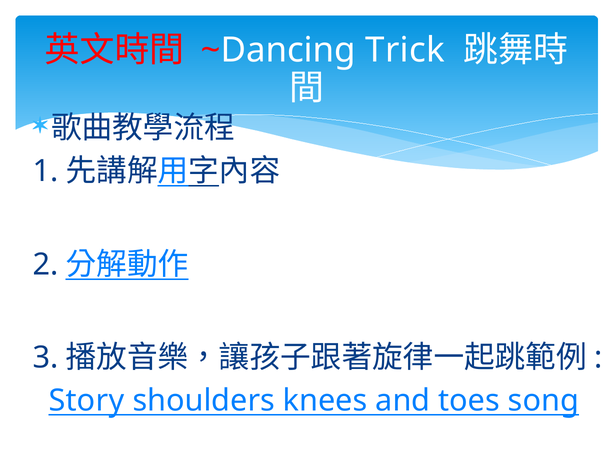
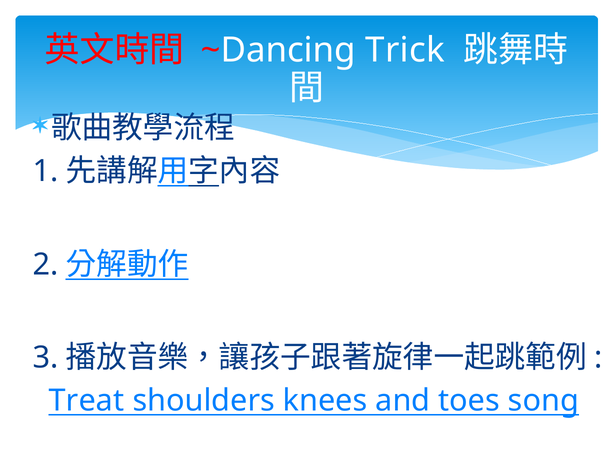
Story: Story -> Treat
